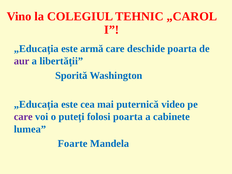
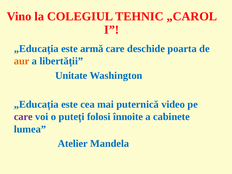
aur colour: purple -> orange
Sporită: Sporită -> Unitate
folosi poarta: poarta -> înnoite
Foarte: Foarte -> Atelier
